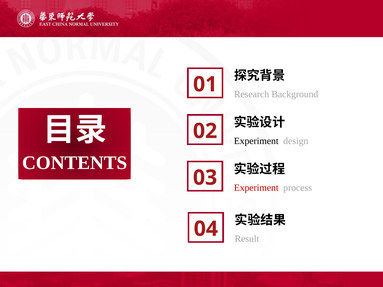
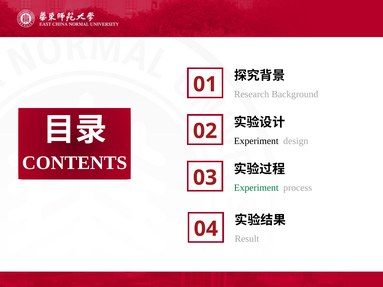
Experiment at (256, 188) colour: red -> green
